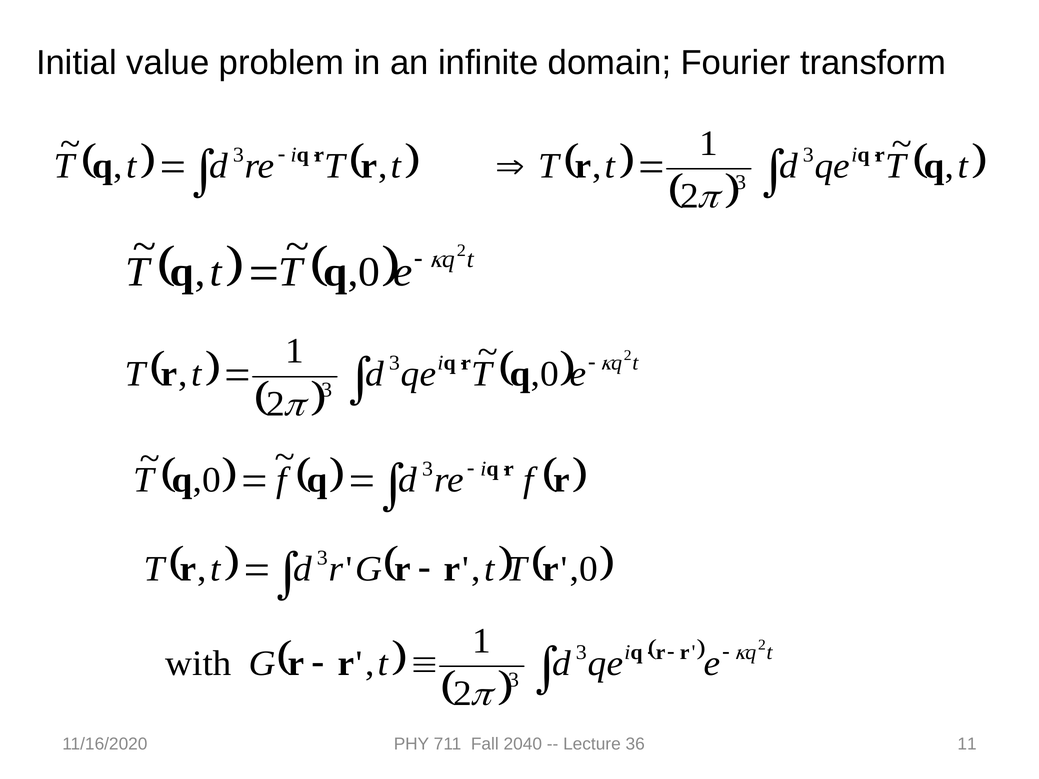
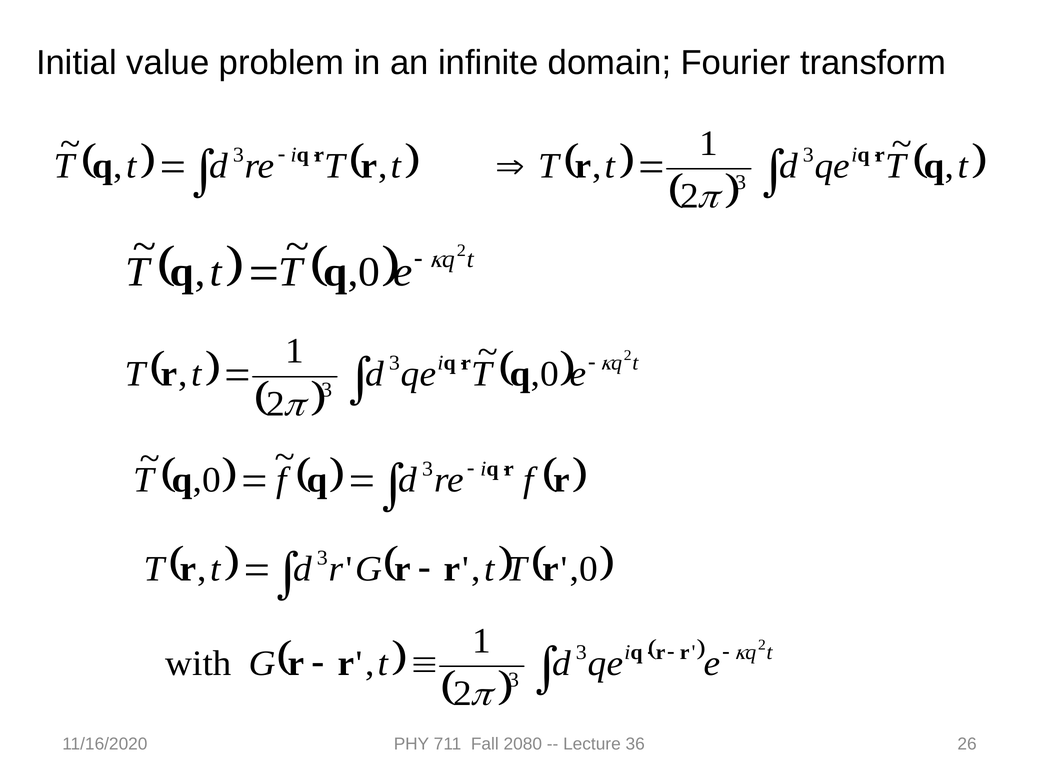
2040: 2040 -> 2080
11: 11 -> 26
